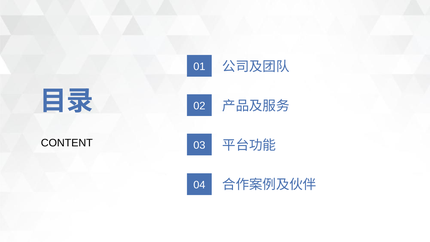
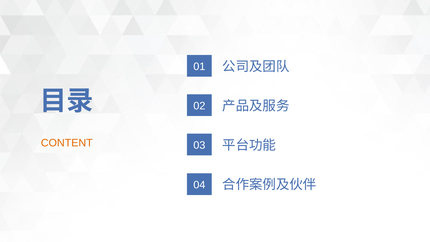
CONTENT colour: black -> orange
